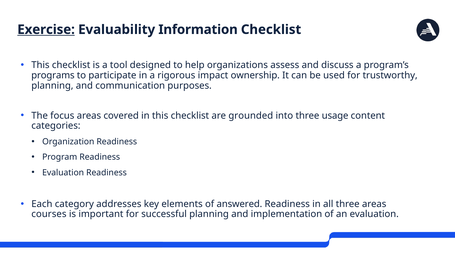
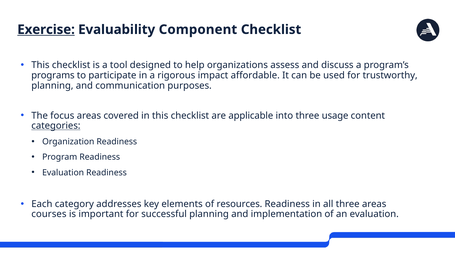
Information: Information -> Component
ownership: ownership -> affordable
grounded: grounded -> applicable
categories underline: none -> present
answered: answered -> resources
